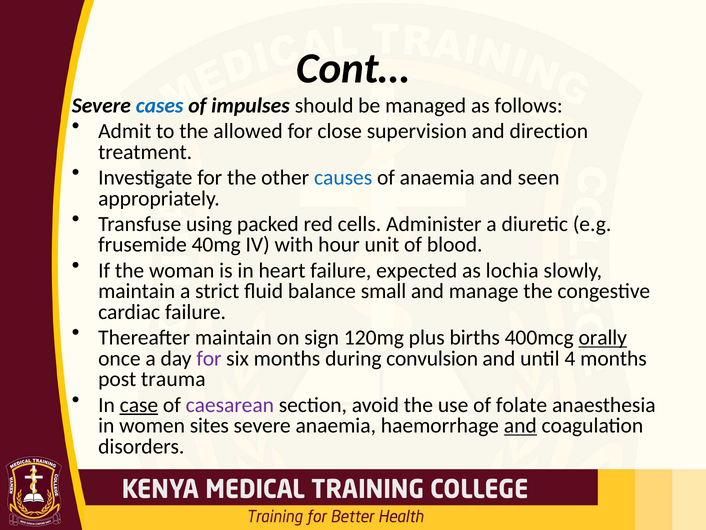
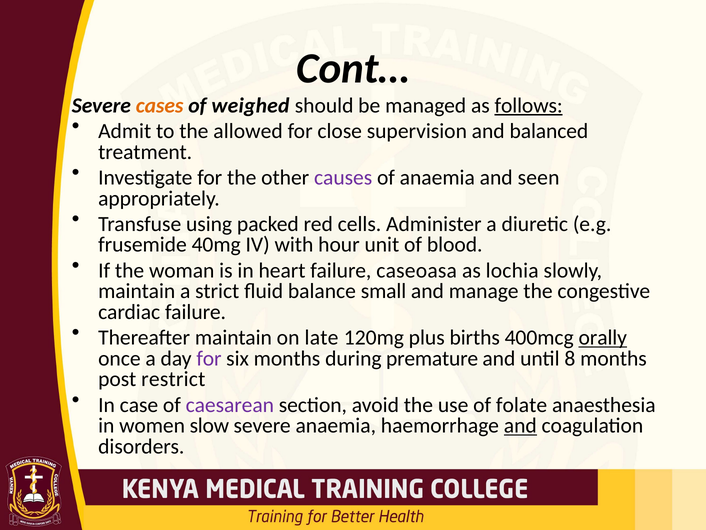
cases colour: blue -> orange
impulses: impulses -> weighed
follows underline: none -> present
direction: direction -> balanced
causes colour: blue -> purple
expected: expected -> caseoasa
sign: sign -> late
convulsion: convulsion -> premature
4: 4 -> 8
trauma: trauma -> restrict
case underline: present -> none
sites: sites -> slow
